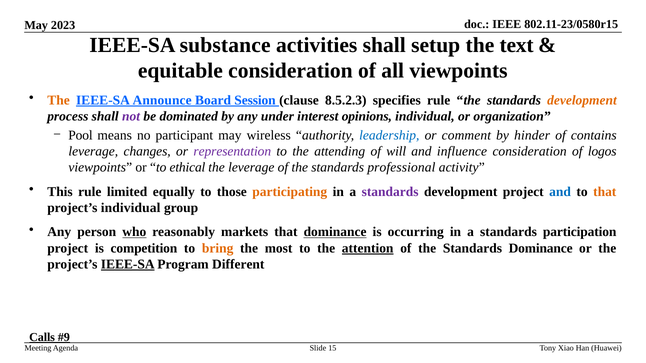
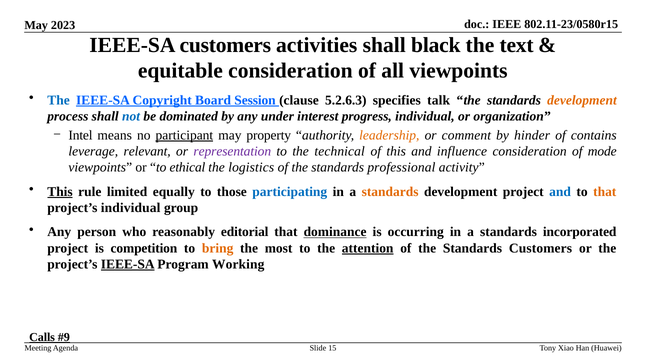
IEEE-SA substance: substance -> customers
setup: setup -> black
The at (59, 100) colour: orange -> blue
Announce: Announce -> Copyright
8.5.2.3: 8.5.2.3 -> 5.2.6.3
specifies rule: rule -> talk
not colour: purple -> blue
opinions: opinions -> progress
Pool: Pool -> Intel
participant underline: none -> present
wireless: wireless -> property
leadership colour: blue -> orange
changes: changes -> relevant
attending: attending -> technical
of will: will -> this
logos: logos -> mode
the leverage: leverage -> logistics
This at (60, 192) underline: none -> present
participating colour: orange -> blue
standards at (390, 192) colour: purple -> orange
who underline: present -> none
markets: markets -> editorial
participation: participation -> incorporated
Standards Dominance: Dominance -> Customers
Different: Different -> Working
